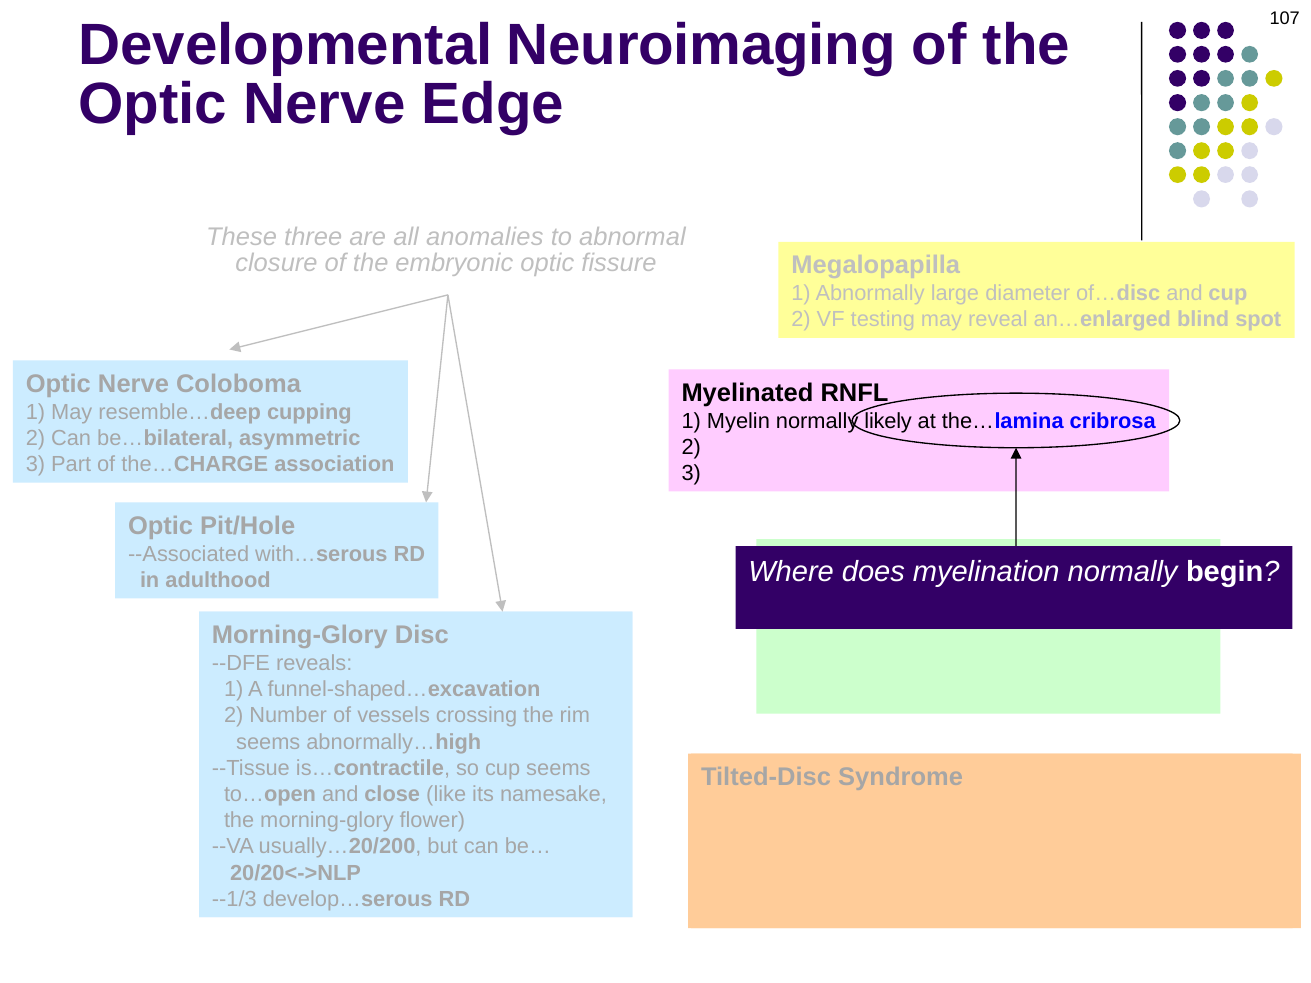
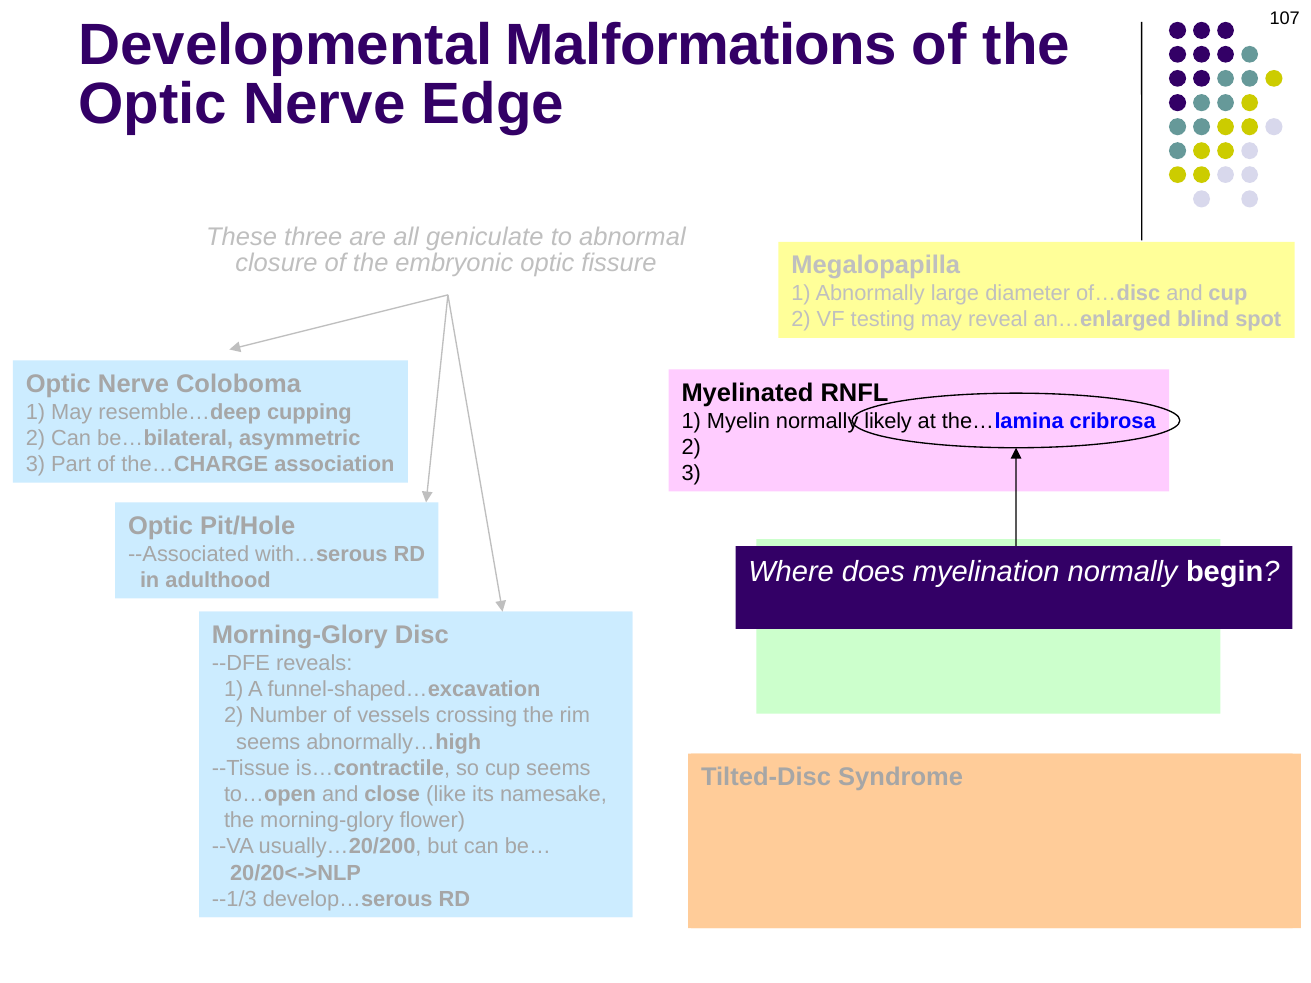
Neuroimaging: Neuroimaging -> Malformations
all anomalies: anomalies -> geniculate
